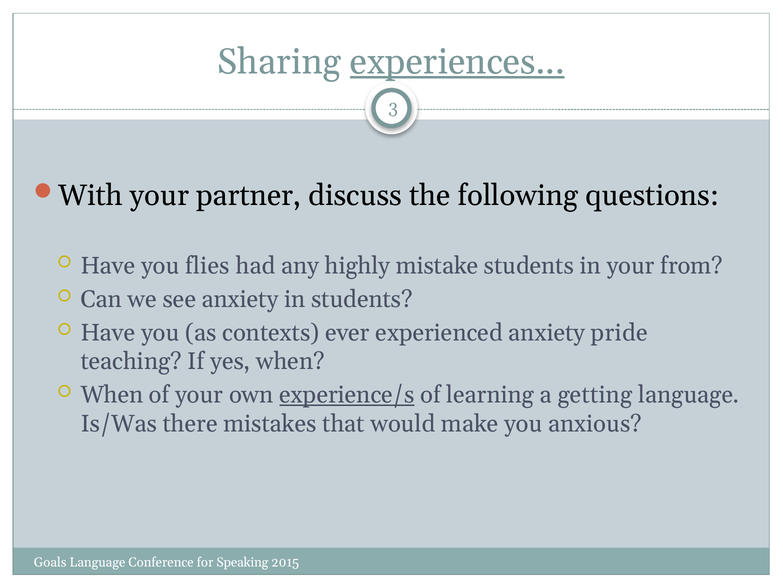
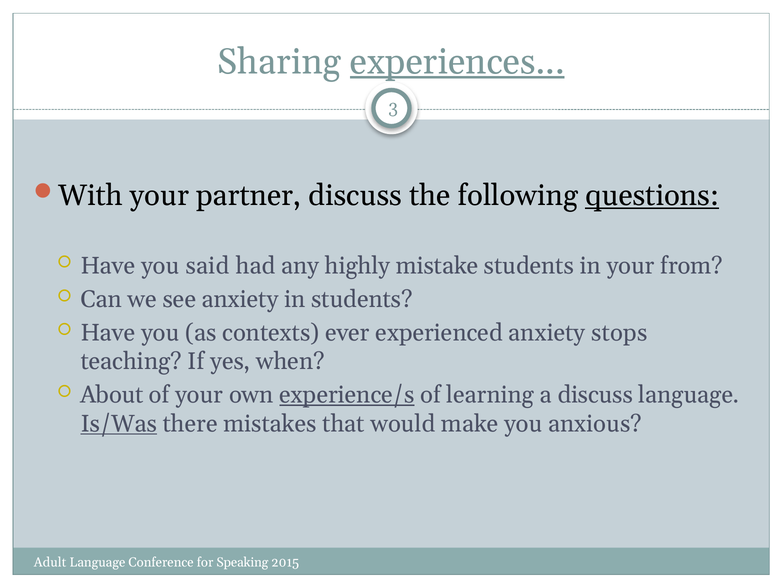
questions underline: none -> present
flies: flies -> said
pride: pride -> stops
When at (112, 394): When -> About
a getting: getting -> discuss
Is/Was underline: none -> present
Goals: Goals -> Adult
